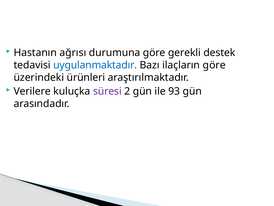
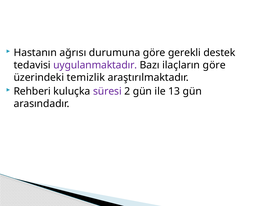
uygulanmaktadır colour: blue -> purple
ürünleri: ürünleri -> temizlik
Verilere: Verilere -> Rehberi
93: 93 -> 13
